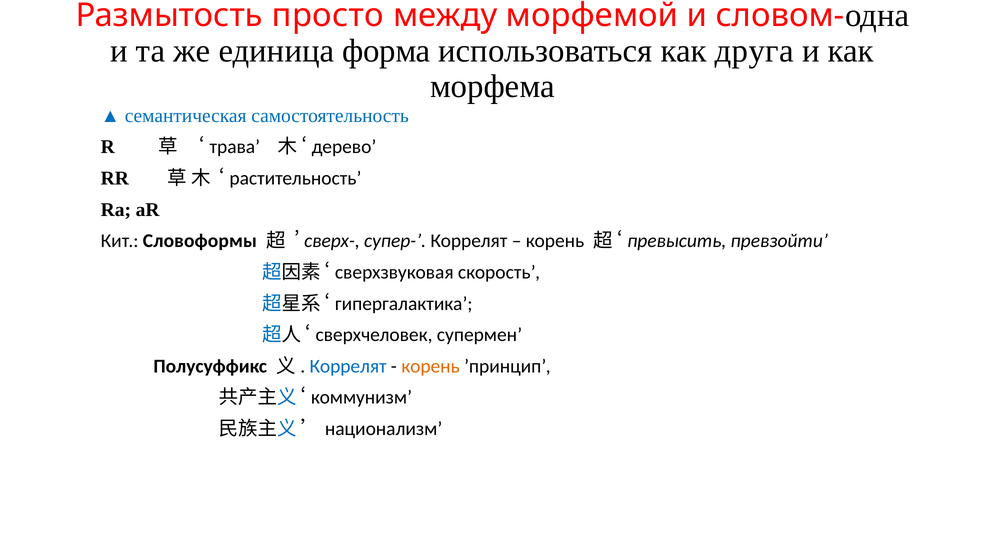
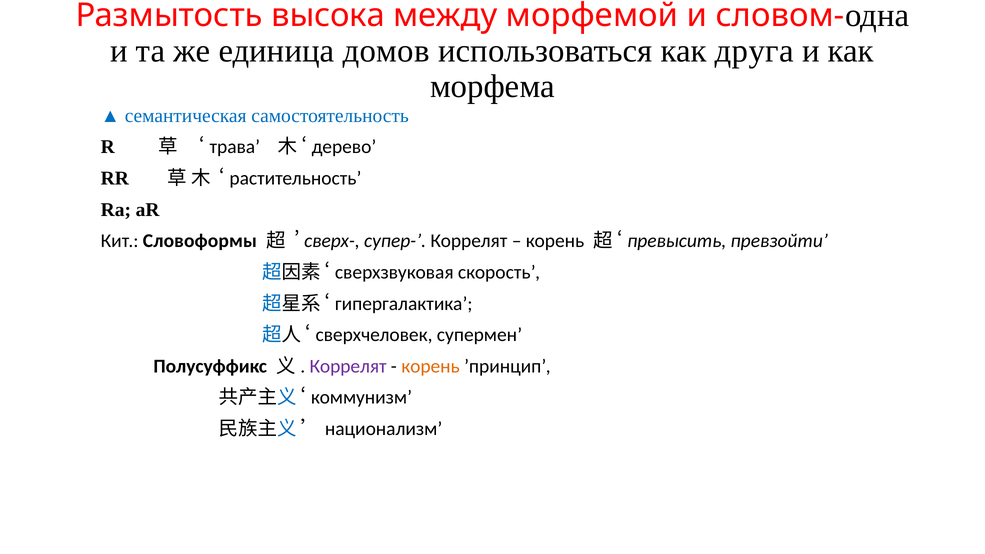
просто: просто -> высока
форма: форма -> домов
Коррелят at (348, 366) colour: blue -> purple
